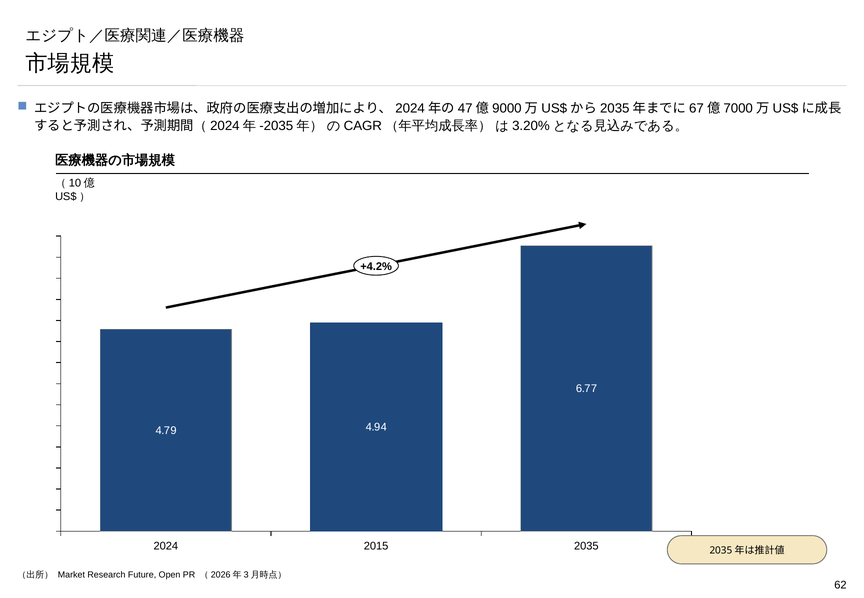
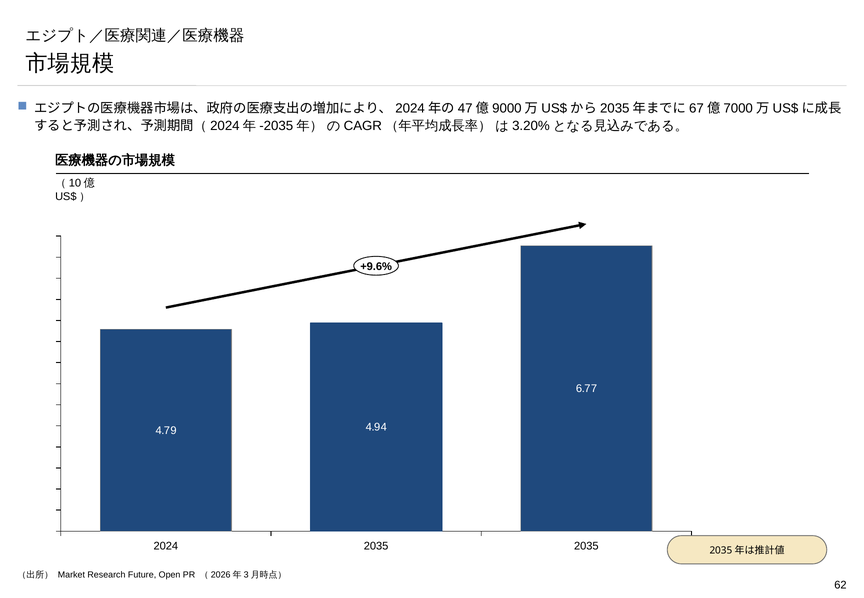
+4.2%: +4.2% -> +9.6%
2024 2015: 2015 -> 2035
